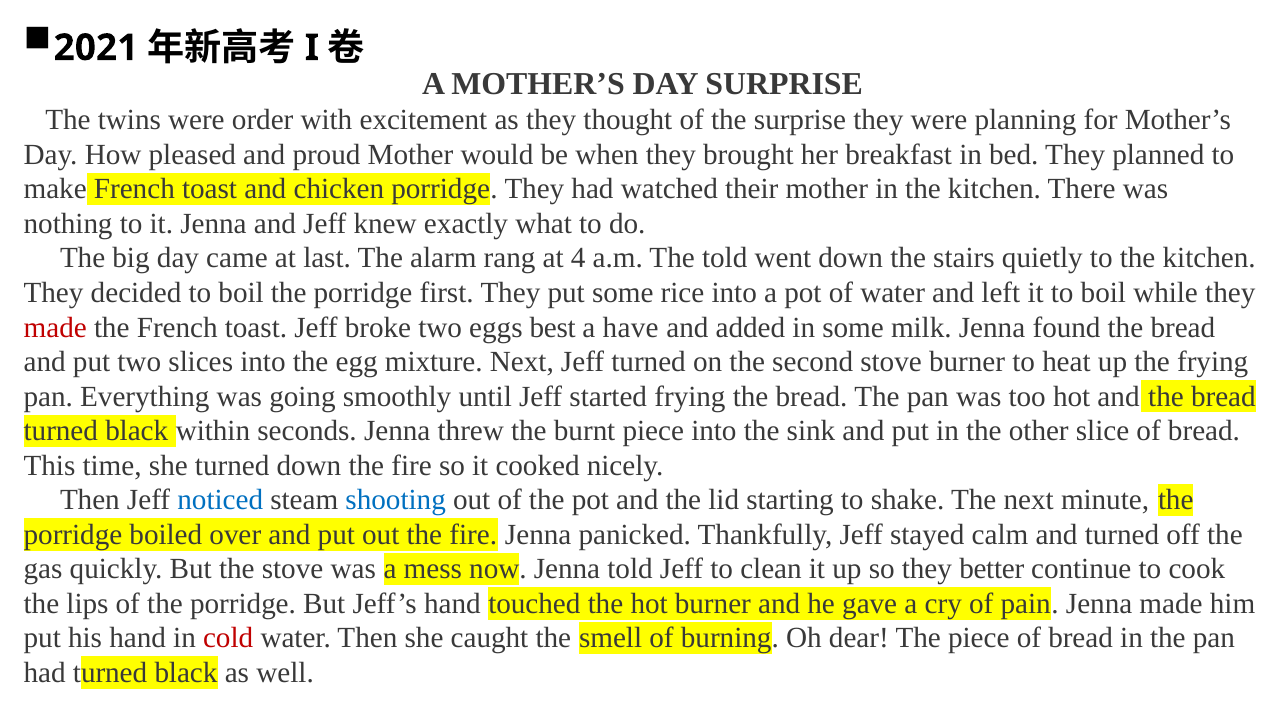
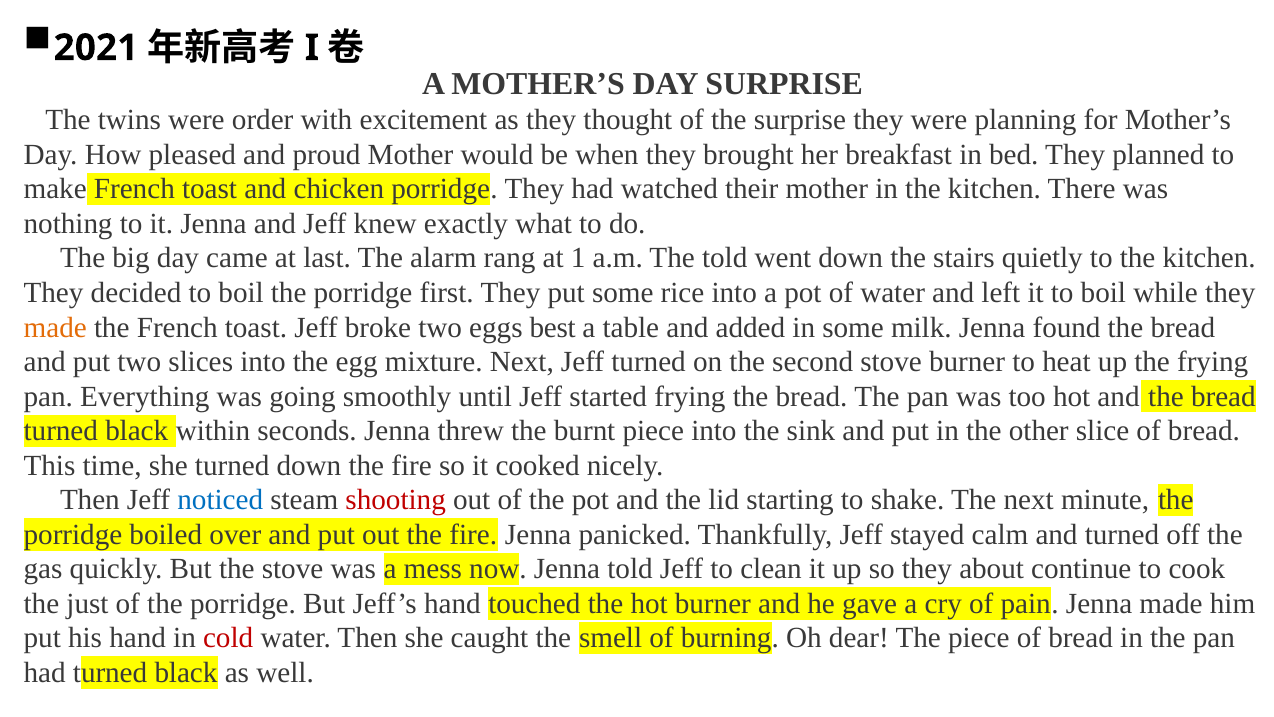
4: 4 -> 1
made at (55, 327) colour: red -> orange
have: have -> table
shooting colour: blue -> red
better: better -> about
lips: lips -> just
